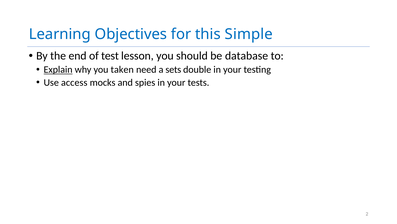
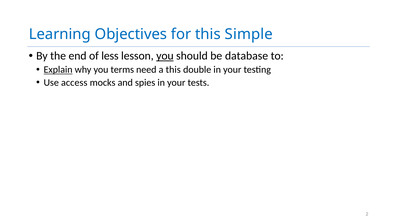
test: test -> less
you at (165, 56) underline: none -> present
taken: taken -> terms
a sets: sets -> this
